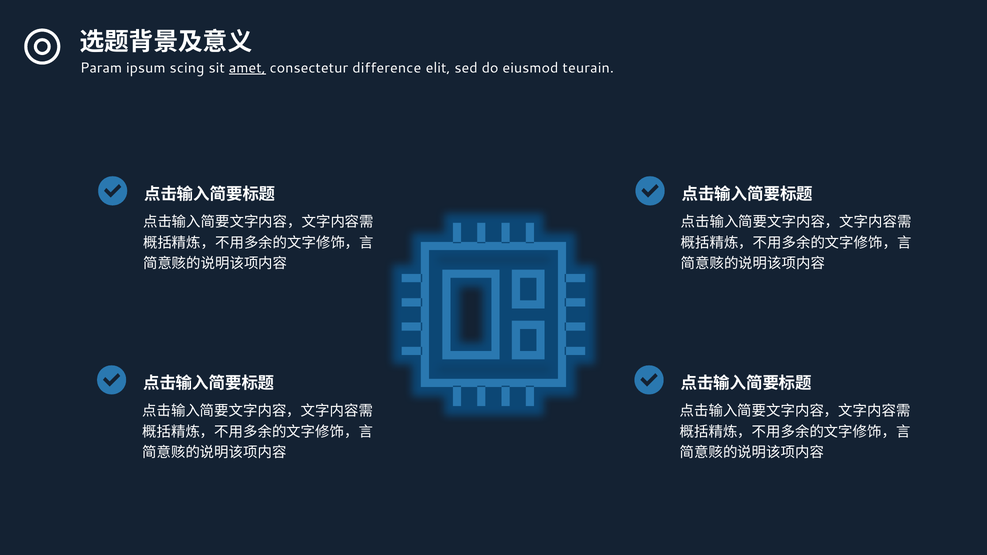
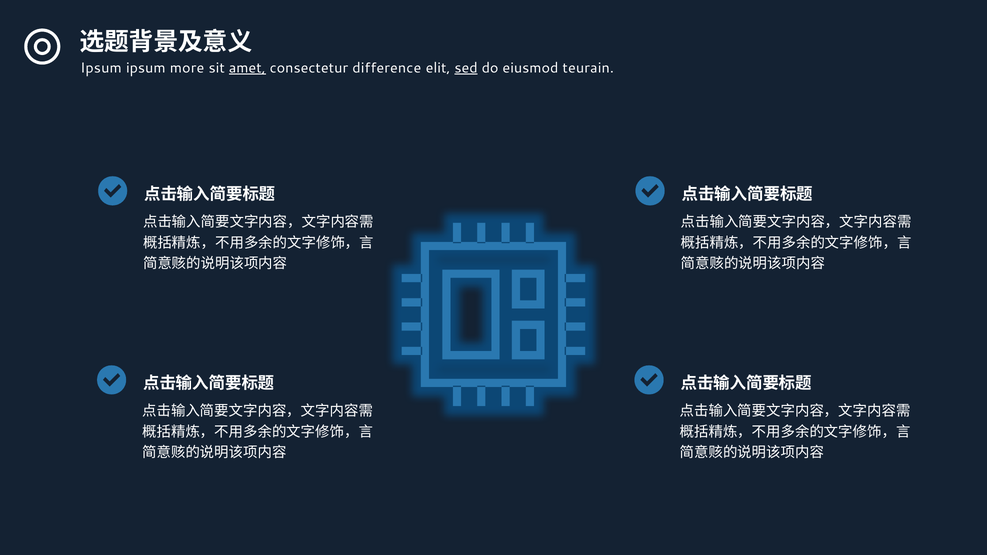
Param at (101, 68): Param -> Ipsum
scing: scing -> more
sed underline: none -> present
